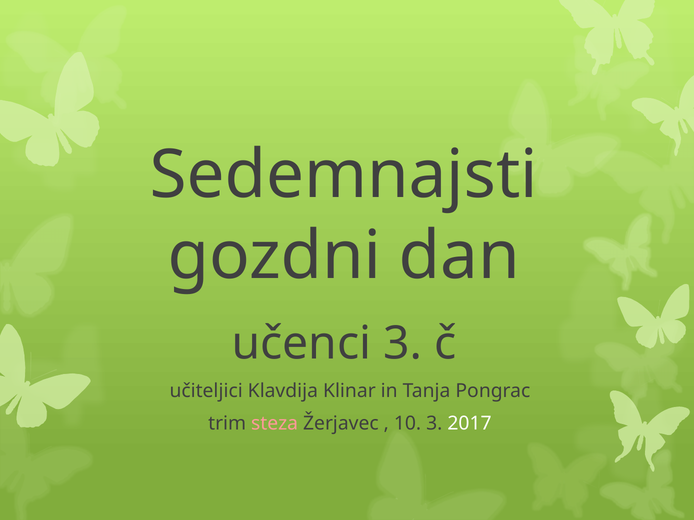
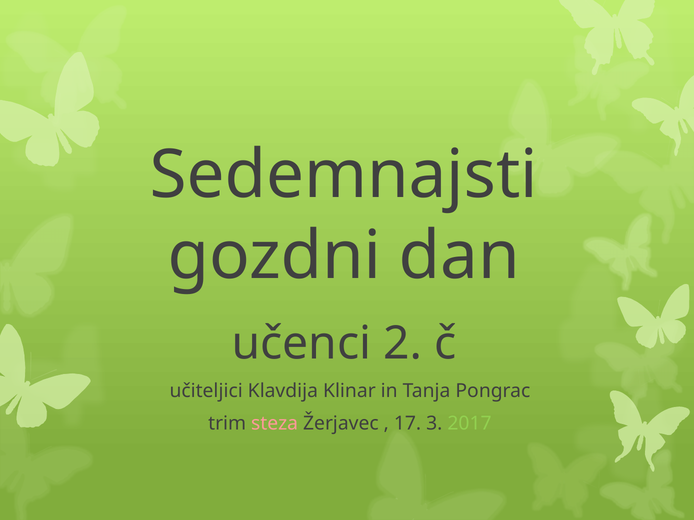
učenci 3: 3 -> 2
10: 10 -> 17
2017 colour: white -> light green
